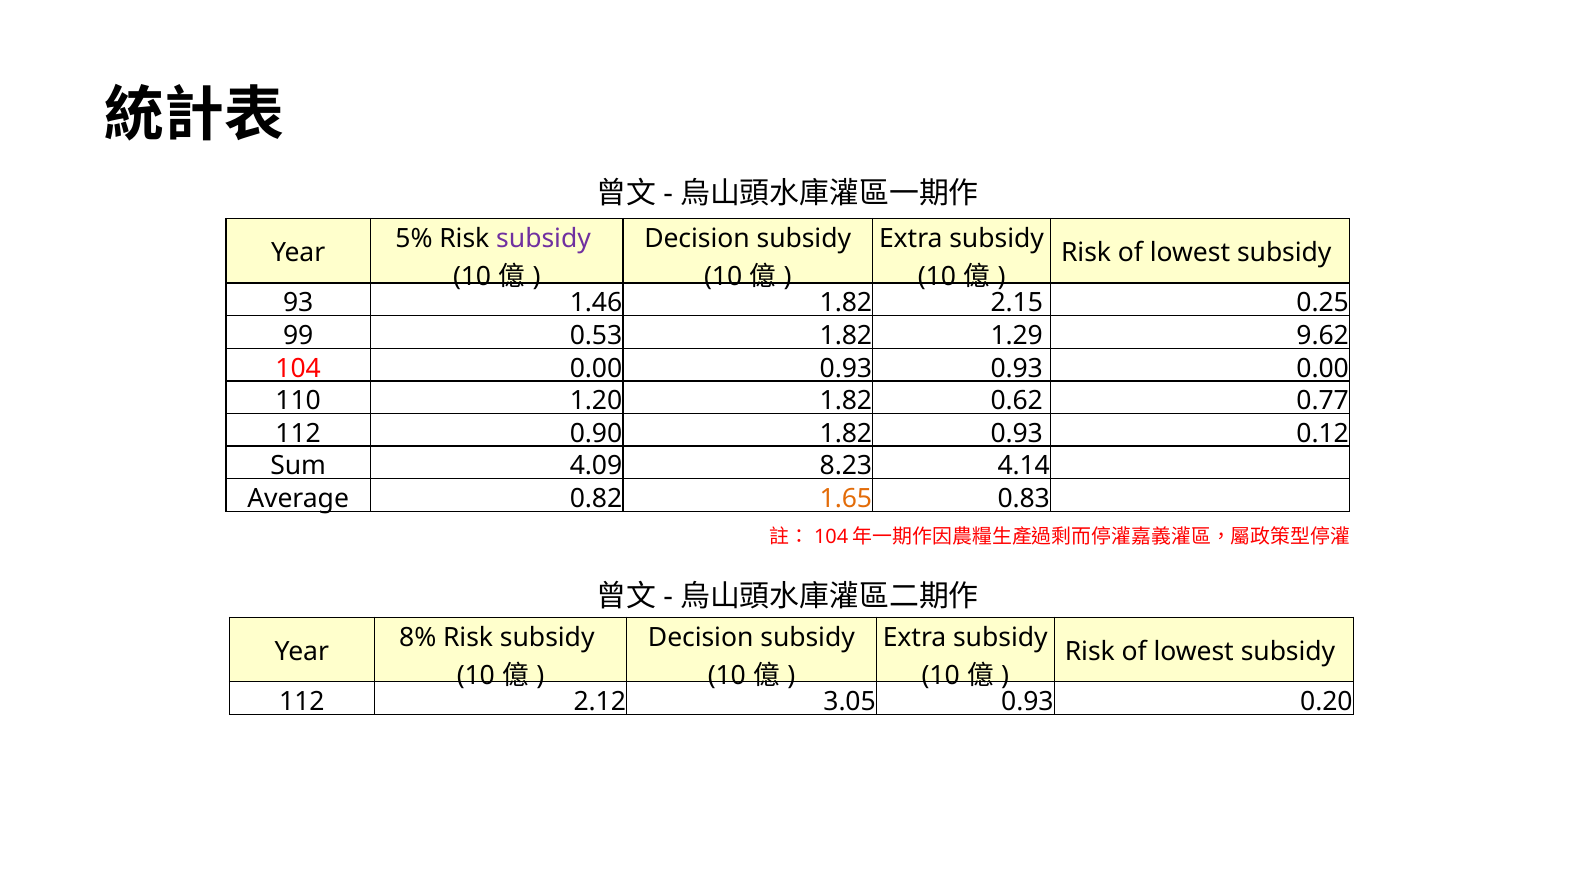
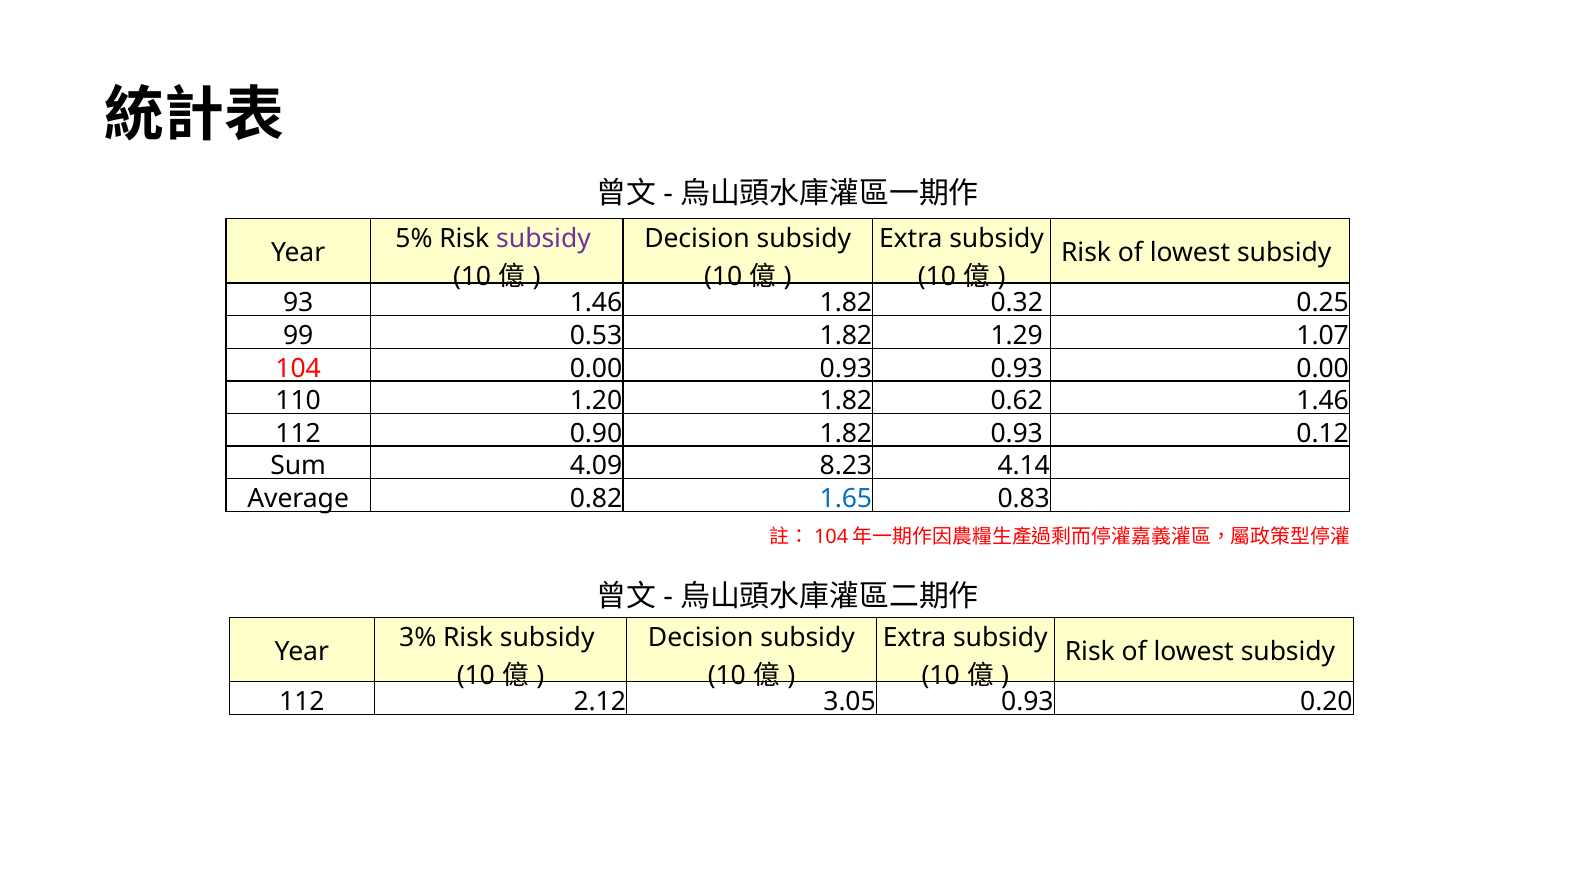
2.15: 2.15 -> 0.32
9.62: 9.62 -> 1.07
0.62 0.77: 0.77 -> 1.46
1.65 colour: orange -> blue
8%: 8% -> 3%
